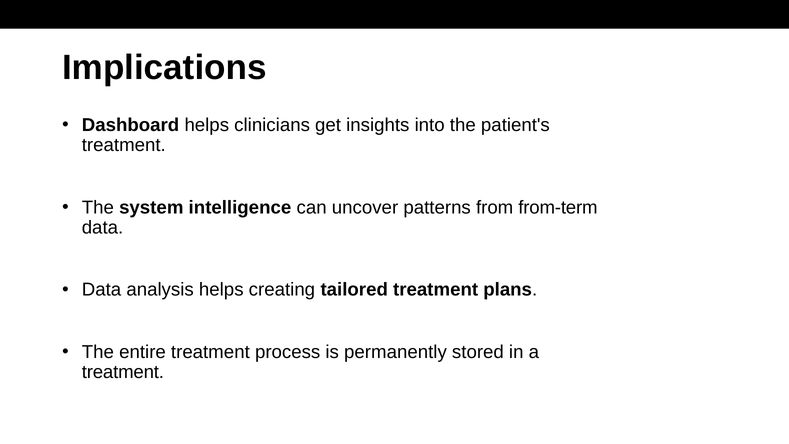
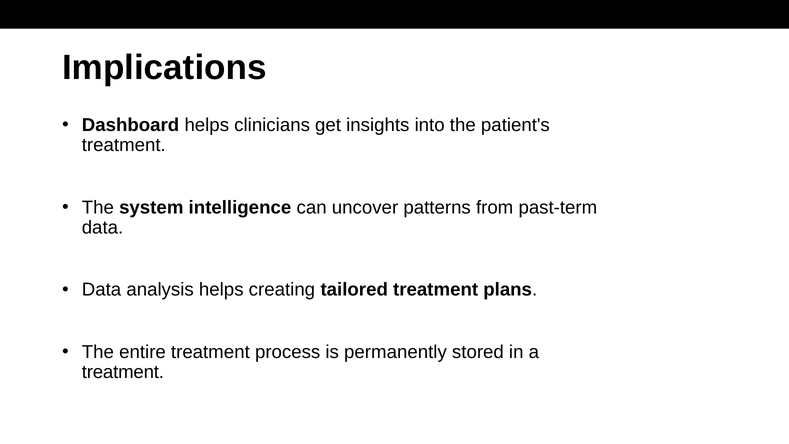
from-term: from-term -> past-term
